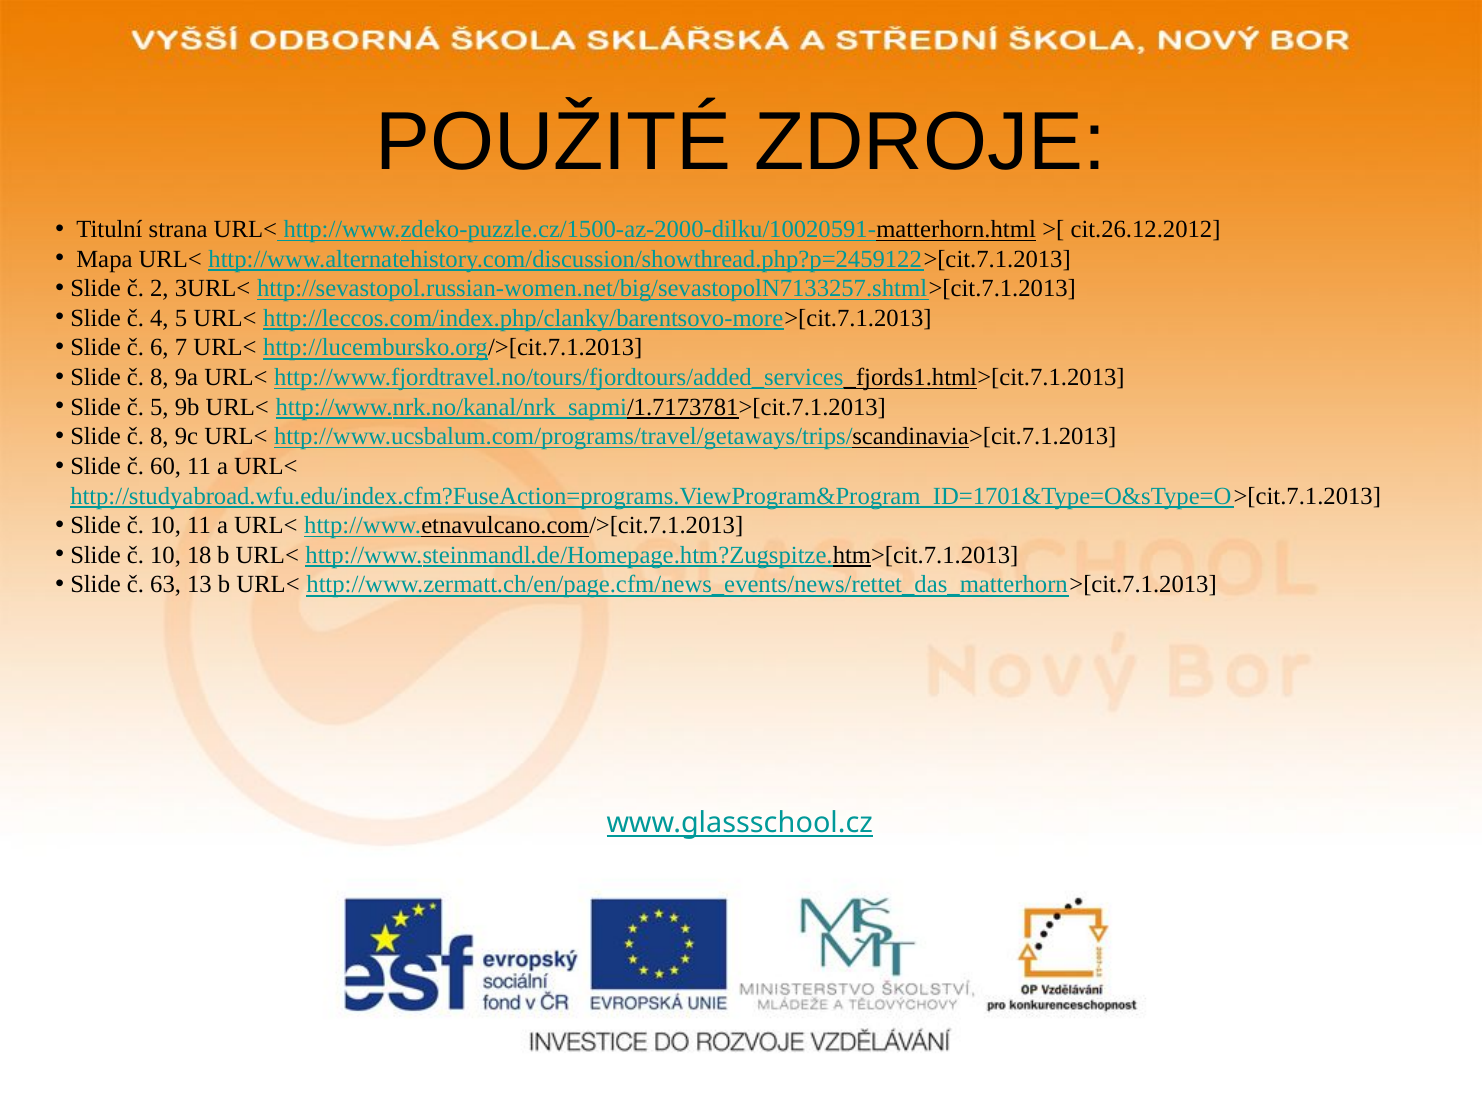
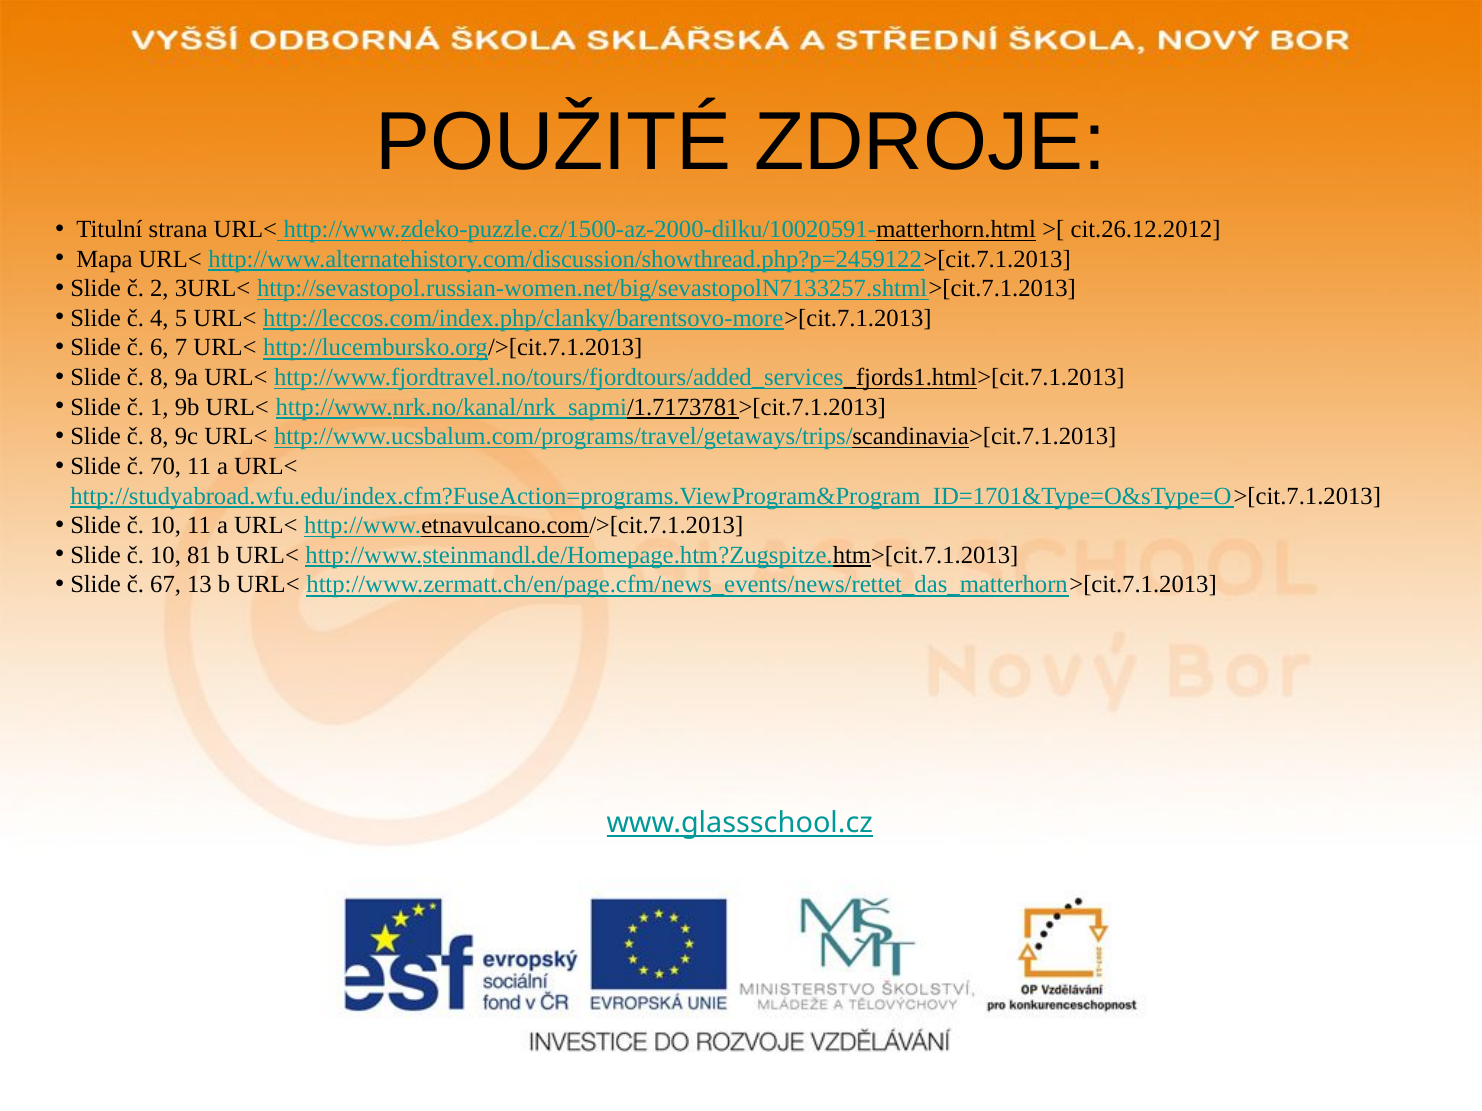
č 5: 5 -> 1
60: 60 -> 70
18: 18 -> 81
63: 63 -> 67
